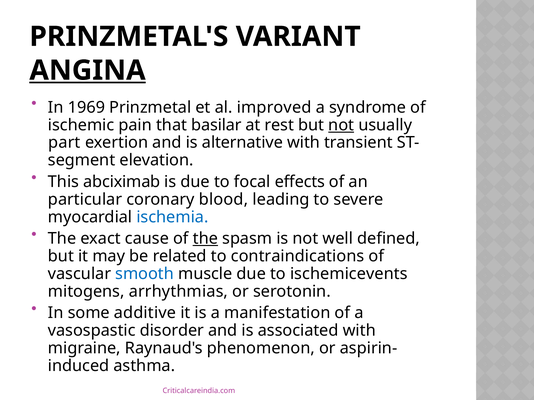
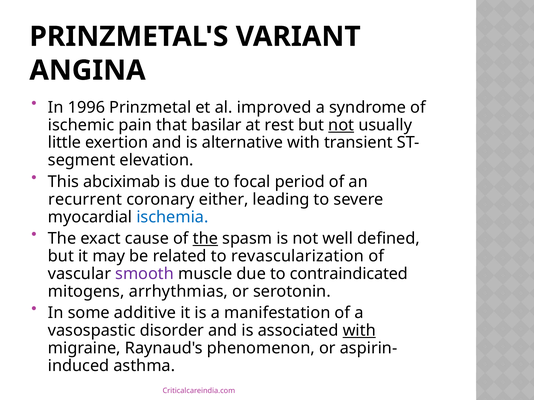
ANGINA underline: present -> none
1969: 1969 -> 1996
part: part -> little
effects: effects -> period
particular: particular -> recurrent
blood: blood -> either
contraindications: contraindications -> revascularization
smooth colour: blue -> purple
ischemicevents: ischemicevents -> contraindicated
with at (359, 331) underline: none -> present
